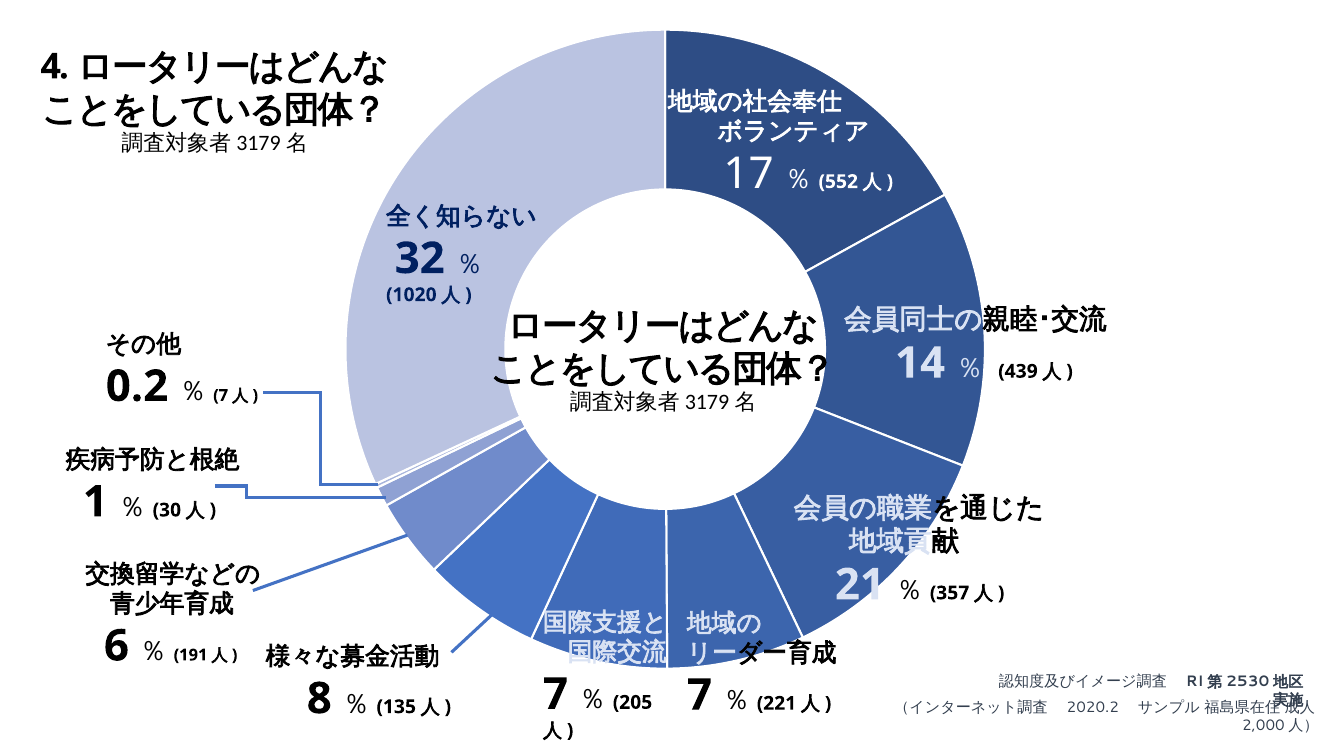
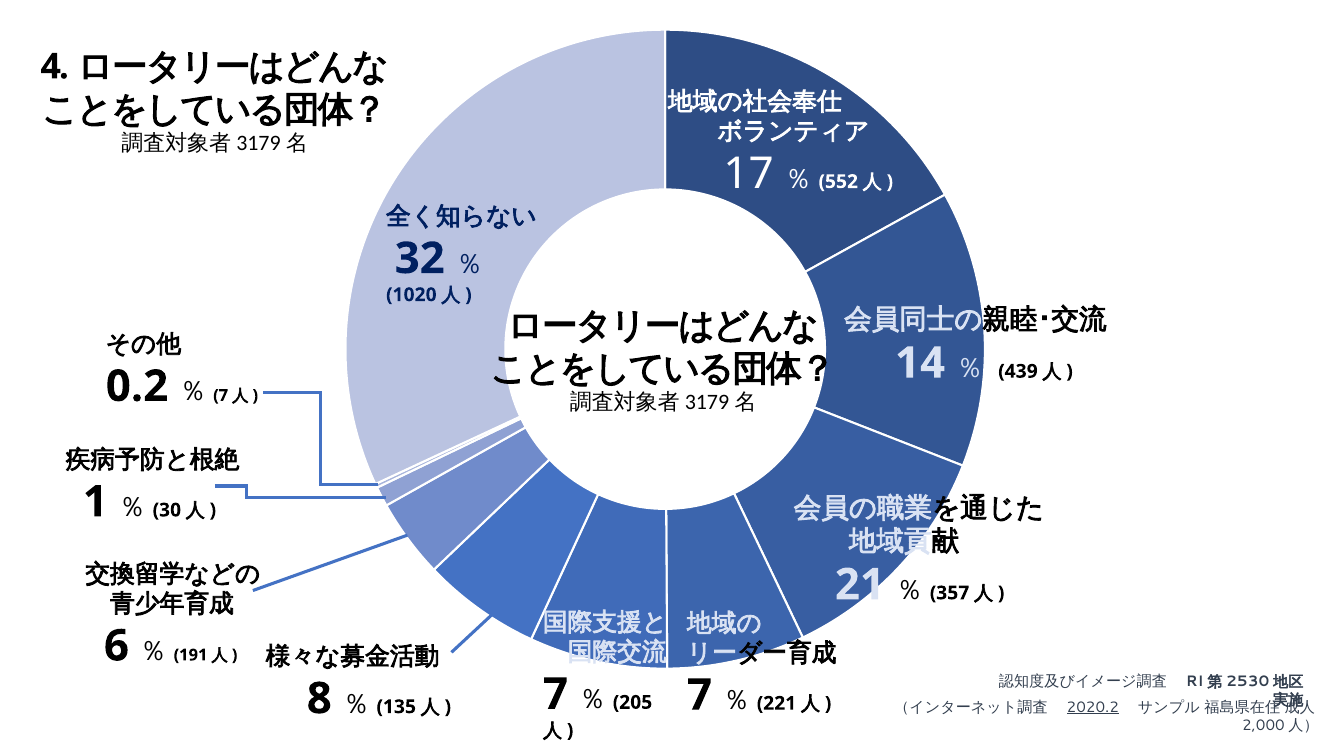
2020.2 underline: none -> present
